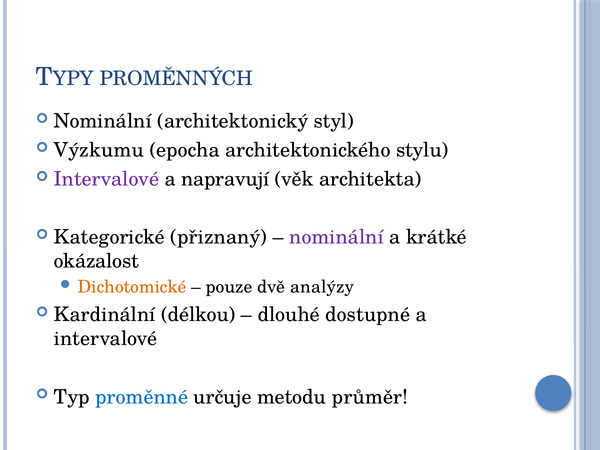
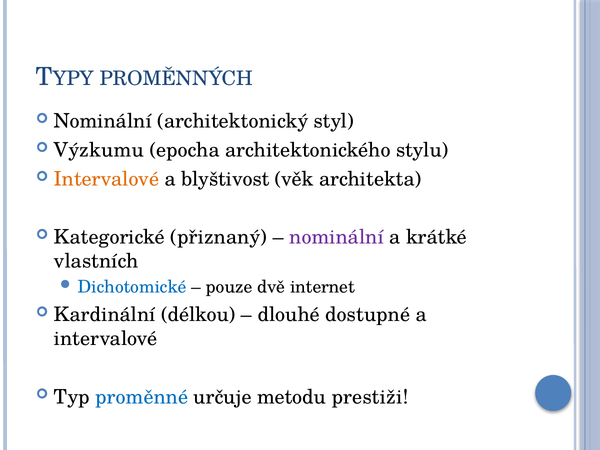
Intervalové at (107, 179) colour: purple -> orange
napravují: napravují -> blyštivost
okázalost: okázalost -> vlastních
Dichotomické colour: orange -> blue
analýzy: analýzy -> internet
průměr: průměr -> prestiži
